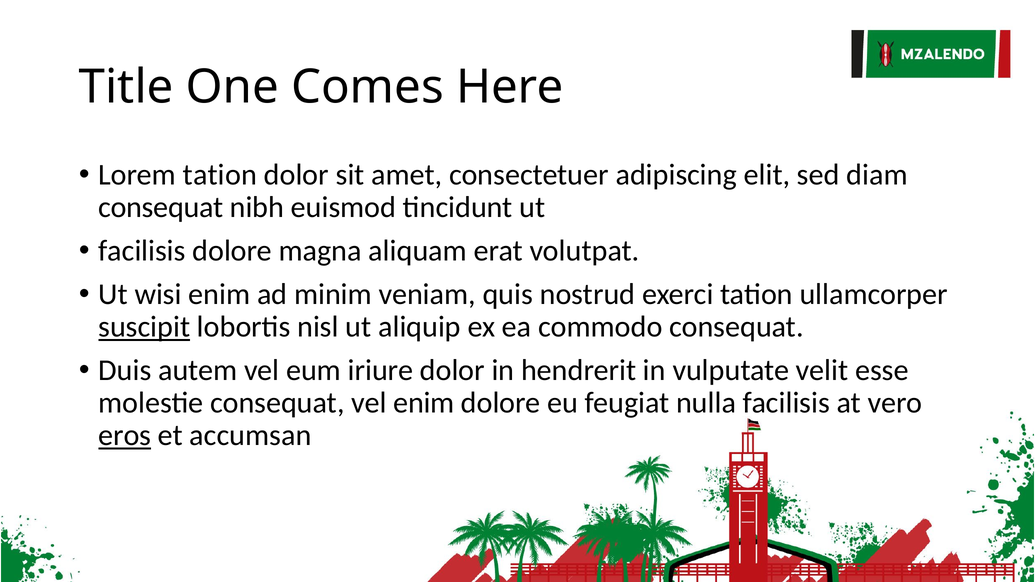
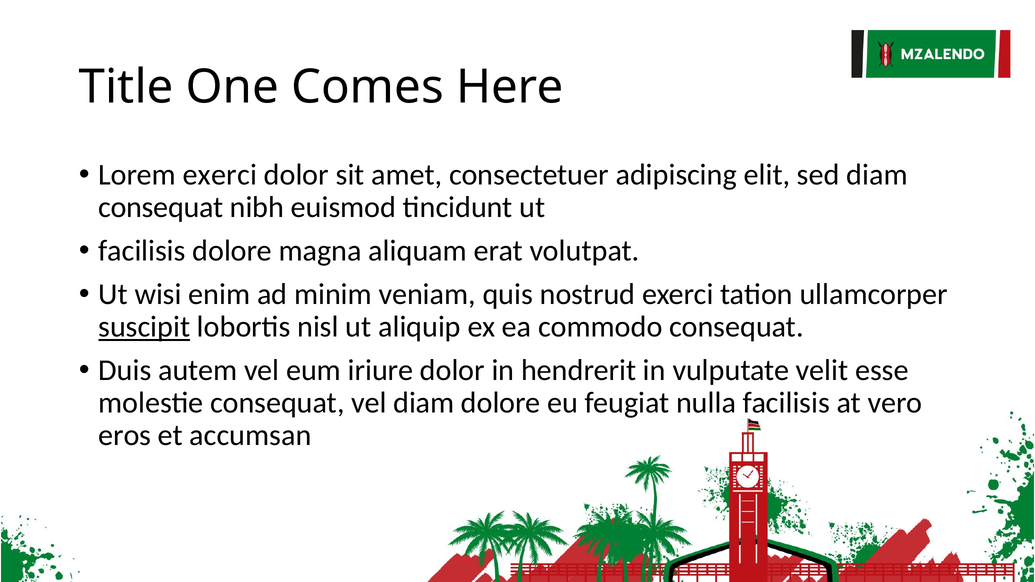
Lorem tation: tation -> exerci
vel enim: enim -> diam
eros underline: present -> none
